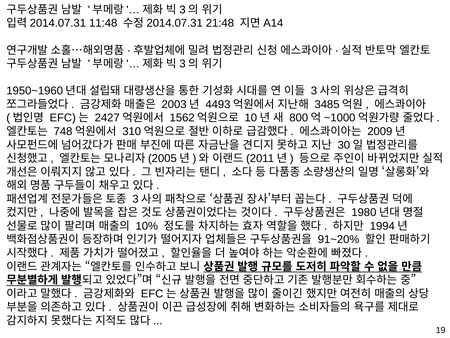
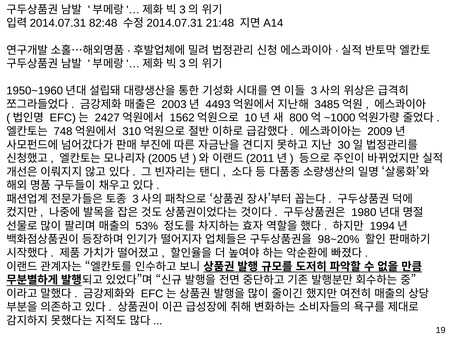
11:48: 11:48 -> 82:48
10%: 10% -> 53%
91~20%: 91~20% -> 98~20%
